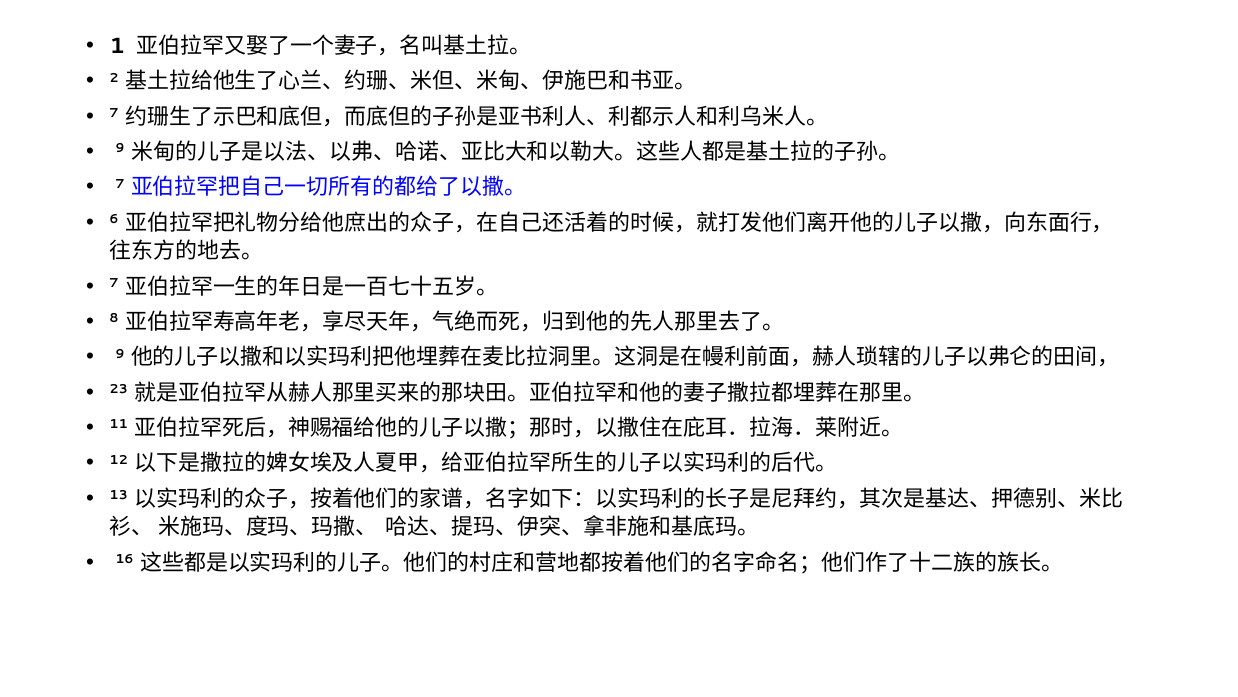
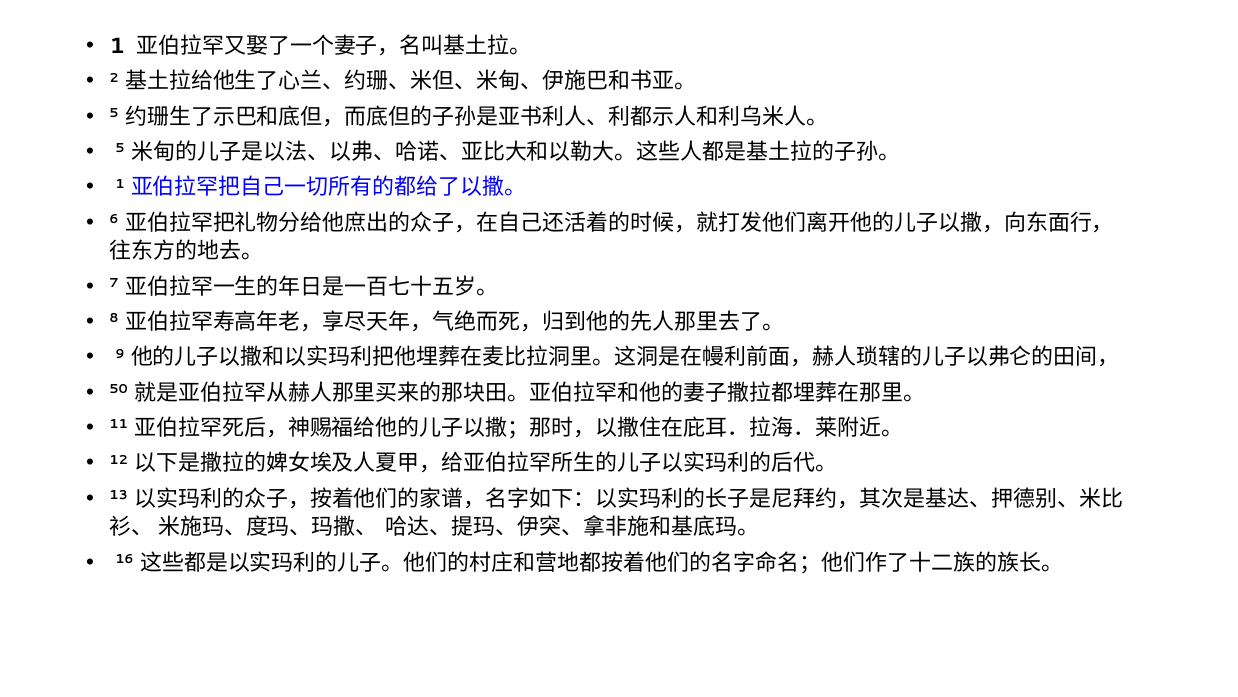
7 at (114, 113): 7 -> 5
9 at (120, 149): 9 -> 5
7 at (120, 184): 7 -> 1
23: 23 -> 50
